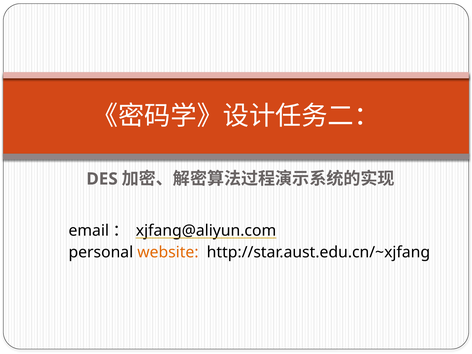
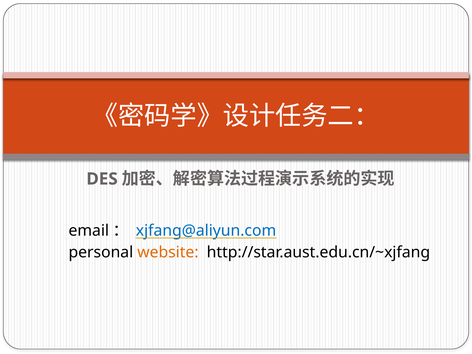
xjfang@aliyun.com colour: black -> blue
